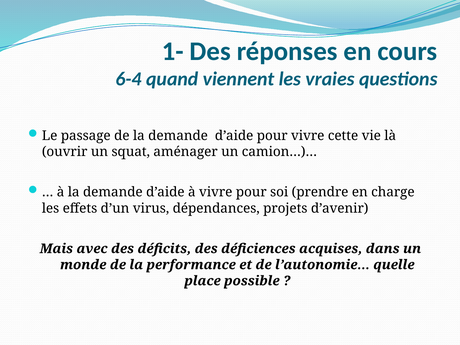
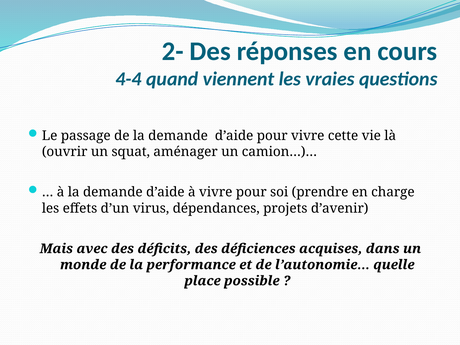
1-: 1- -> 2-
6-4: 6-4 -> 4-4
